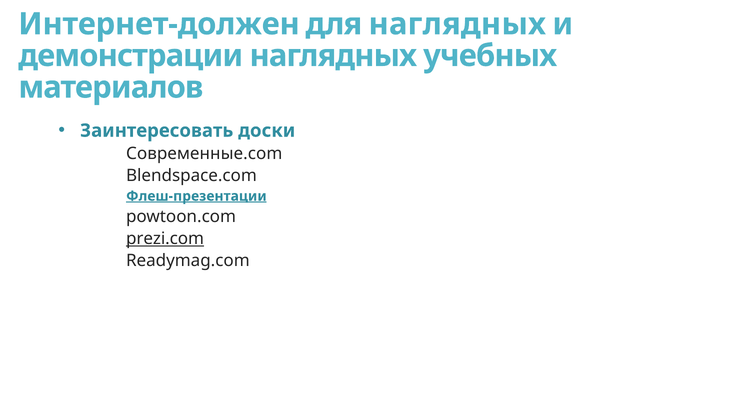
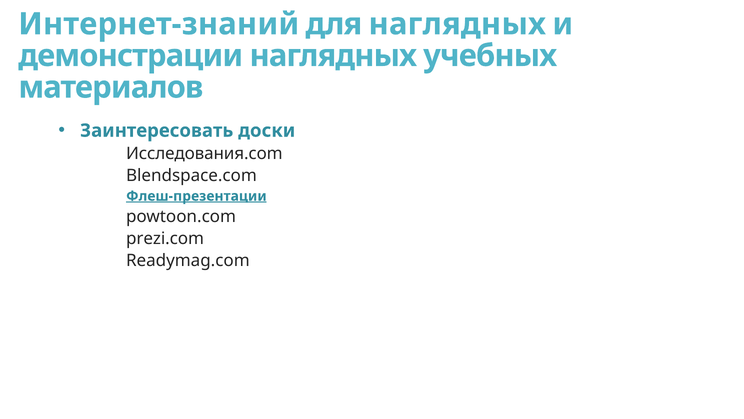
Интернет-должен: Интернет-должен -> Интернет-знаний
Современные.com: Современные.com -> Исследования.com
prezi.com underline: present -> none
